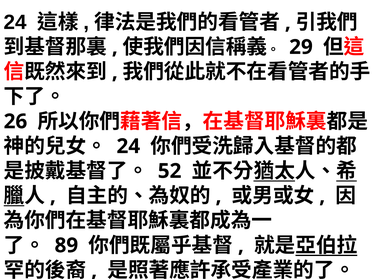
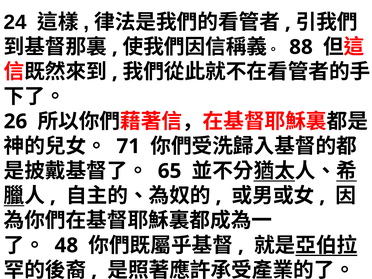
29: 29 -> 88
24 at (128, 146): 24 -> 71
52: 52 -> 65
89: 89 -> 48
